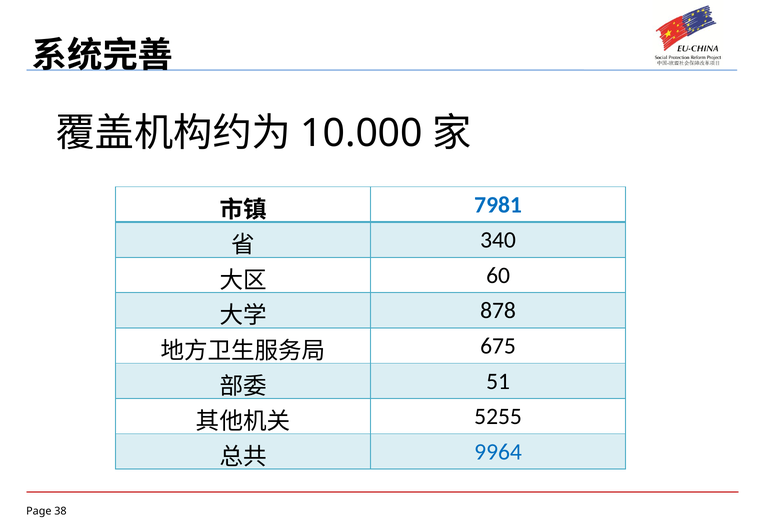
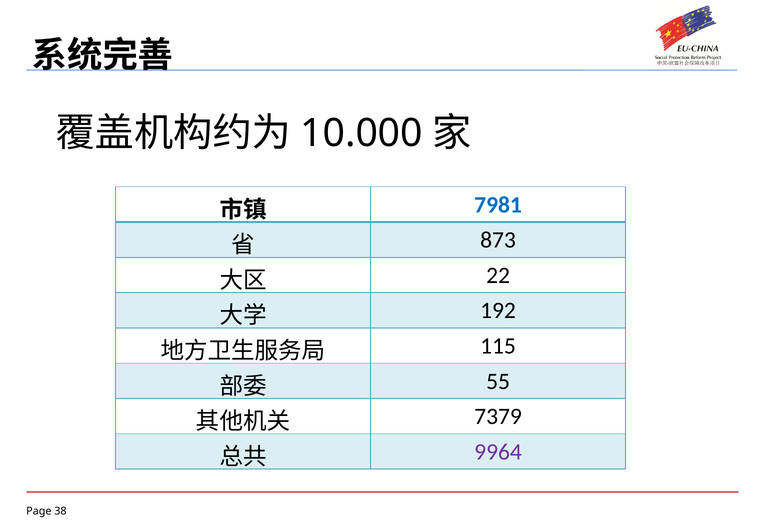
340: 340 -> 873
60: 60 -> 22
878: 878 -> 192
675: 675 -> 115
51: 51 -> 55
5255: 5255 -> 7379
9964 colour: blue -> purple
